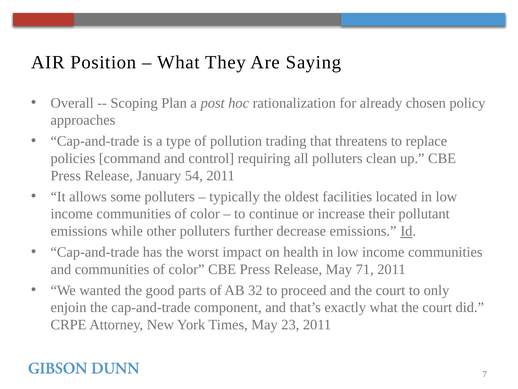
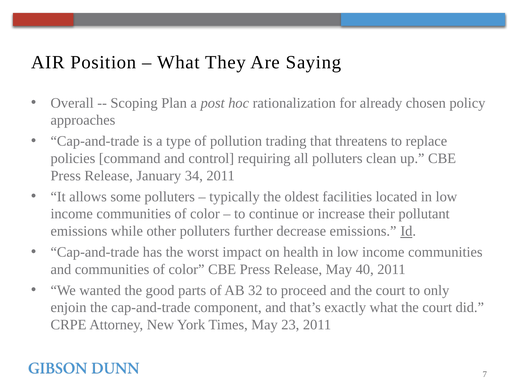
54: 54 -> 34
71: 71 -> 40
